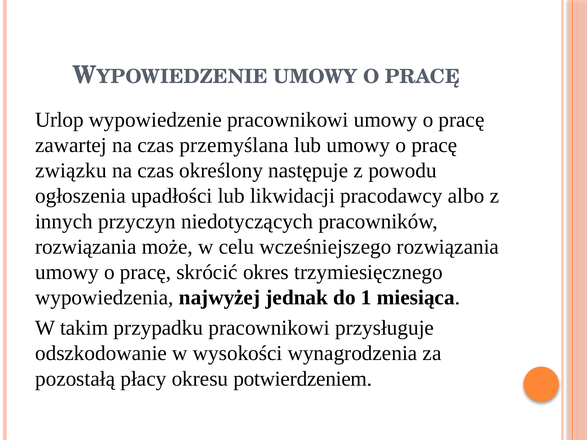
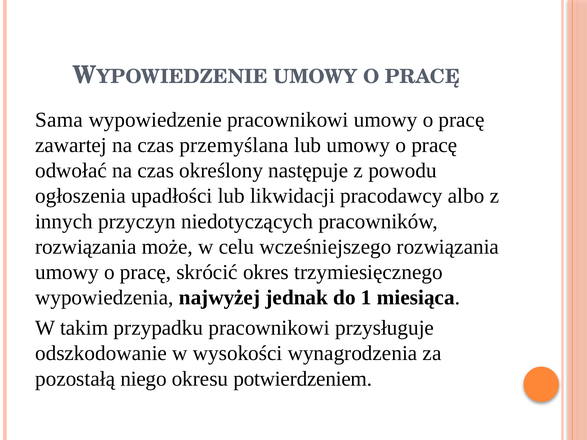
Urlop: Urlop -> Sama
związku: związku -> odwołać
płacy: płacy -> niego
